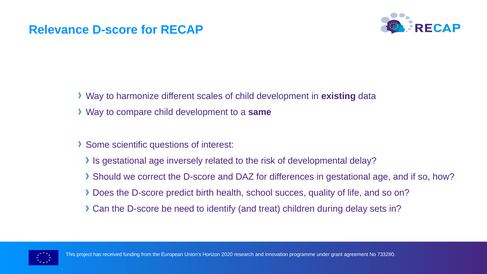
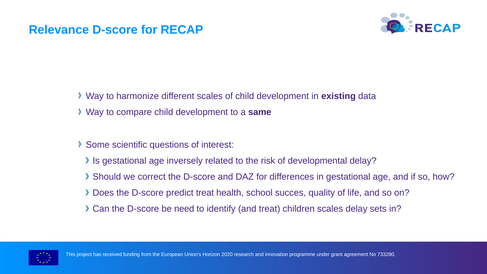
predict birth: birth -> treat
children during: during -> scales
